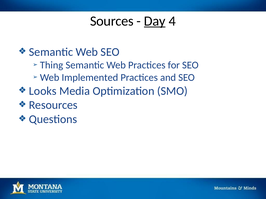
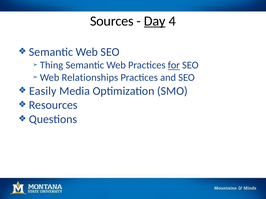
for underline: none -> present
Implemented: Implemented -> Relationships
Looks: Looks -> Easily
